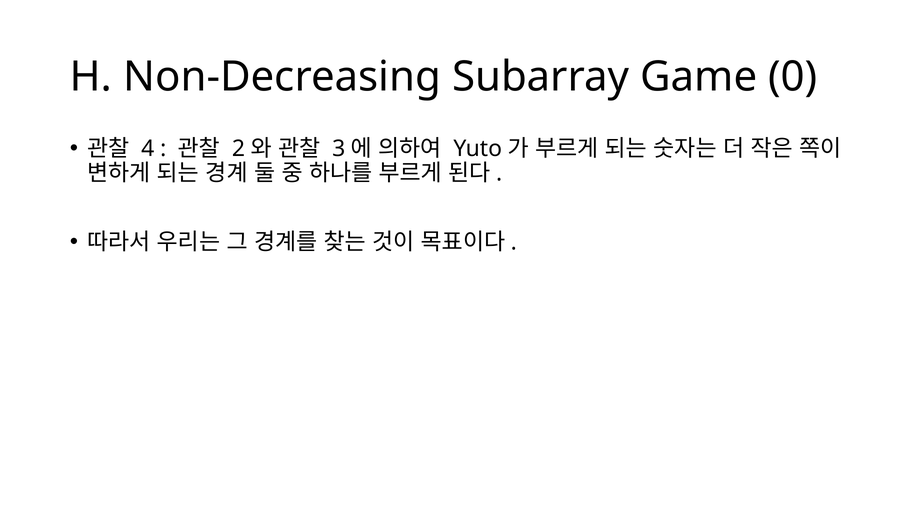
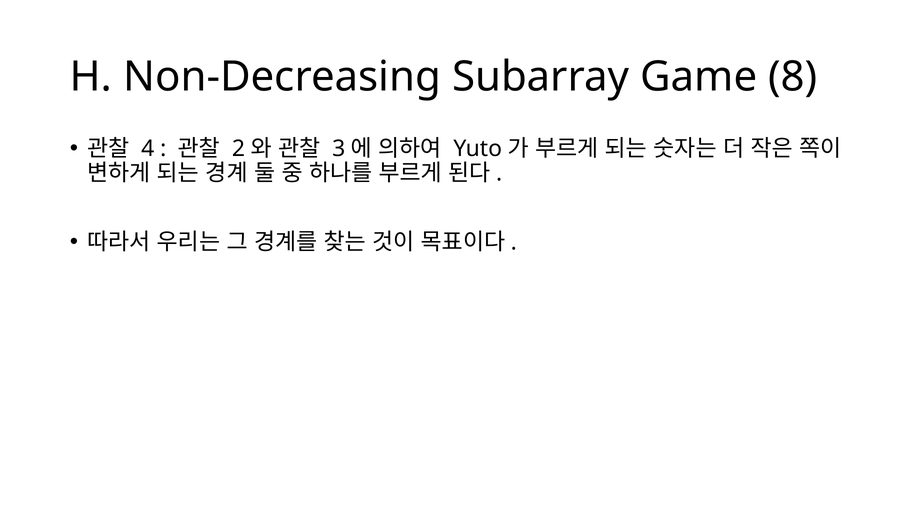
0: 0 -> 8
